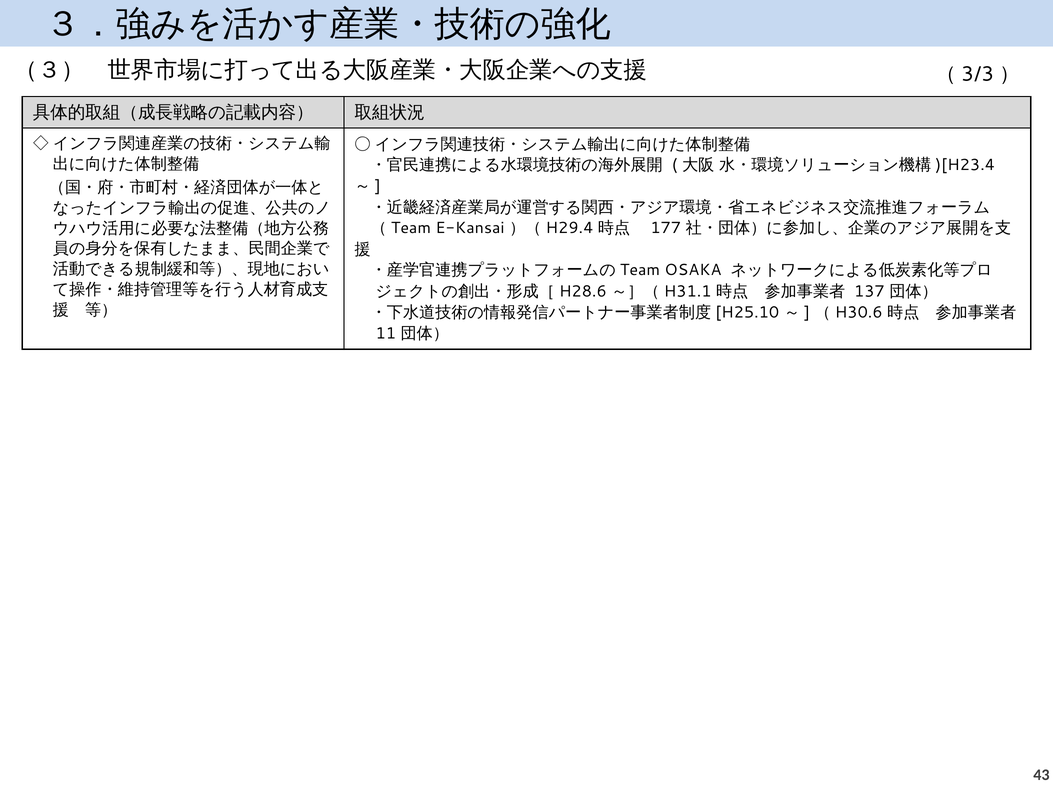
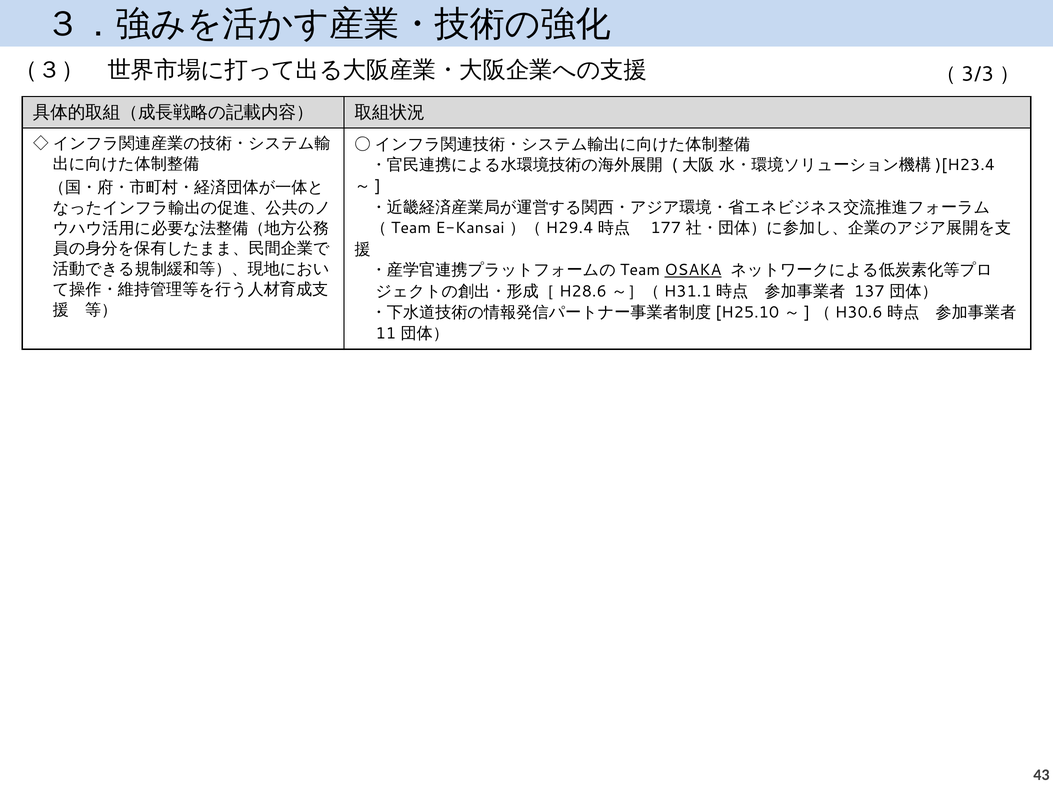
OSAKA underline: none -> present
